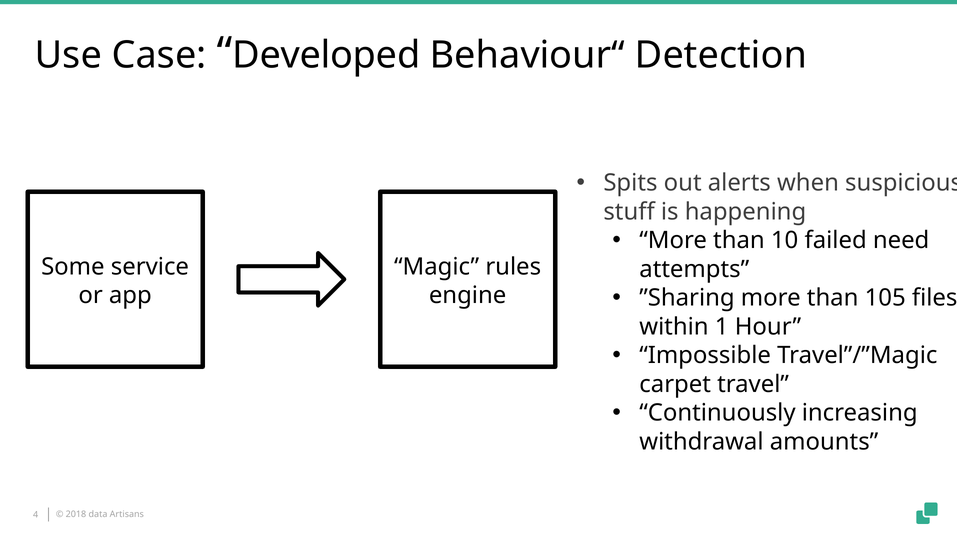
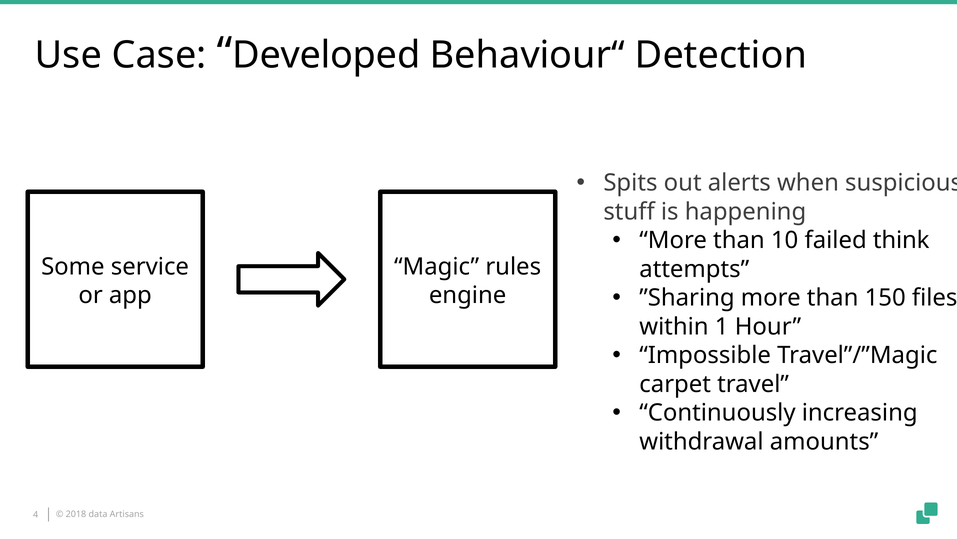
need: need -> think
105: 105 -> 150
